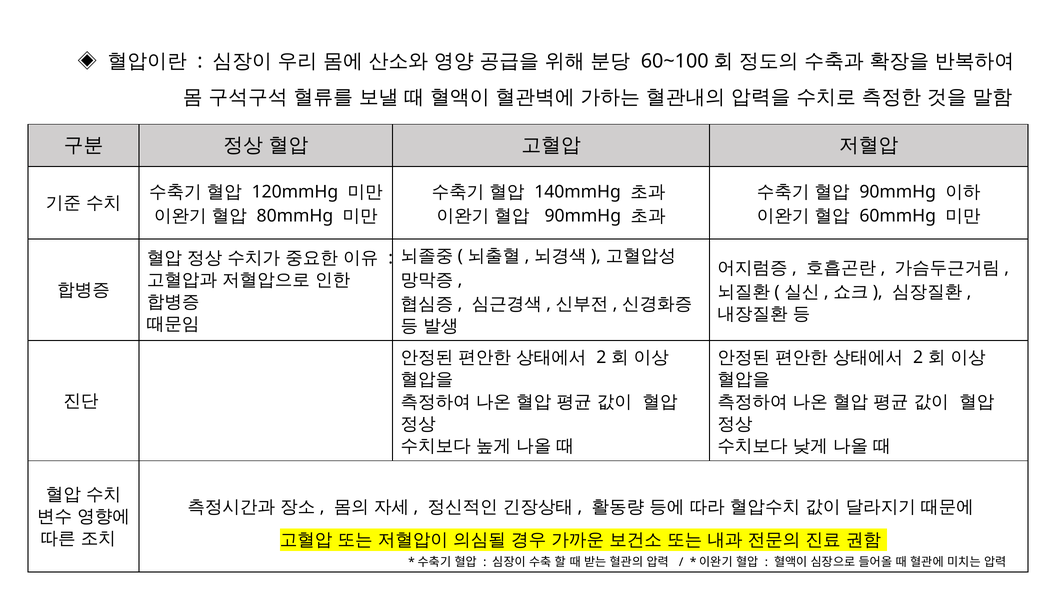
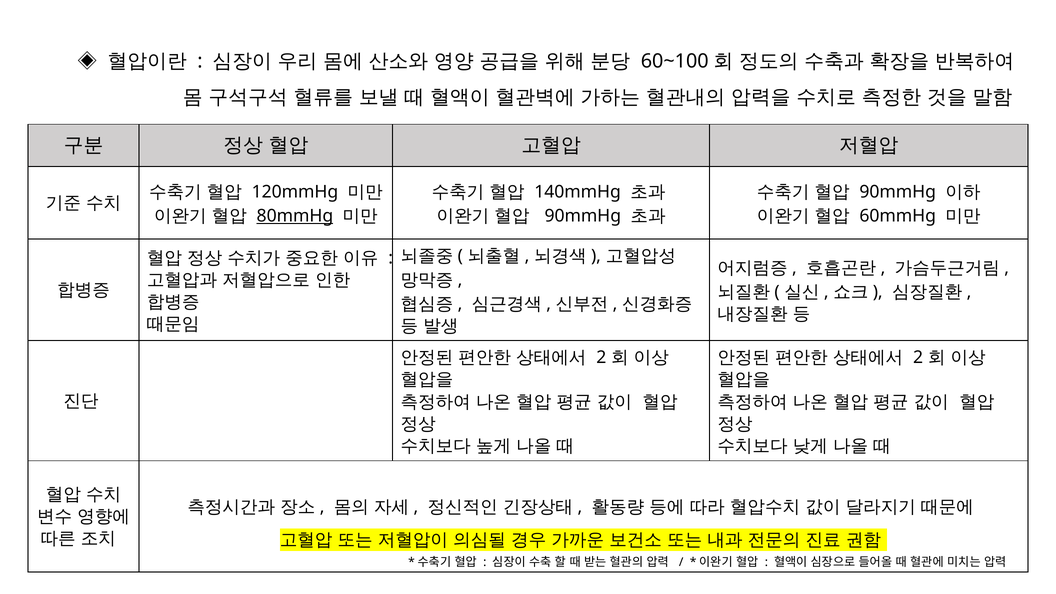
80mmHg underline: none -> present
